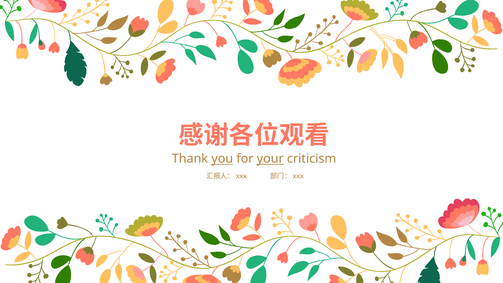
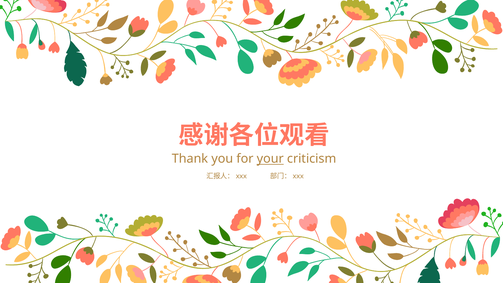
you underline: present -> none
